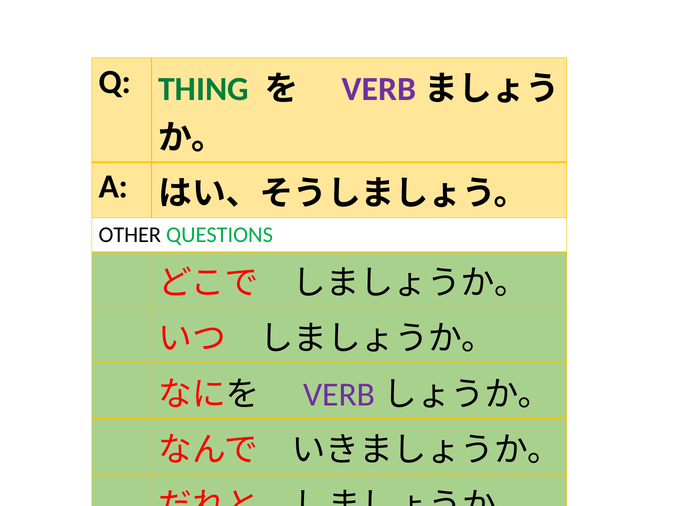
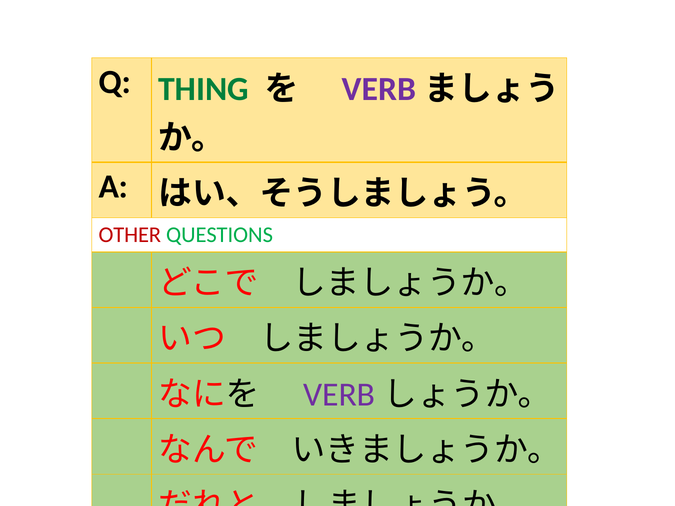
OTHER colour: black -> red
